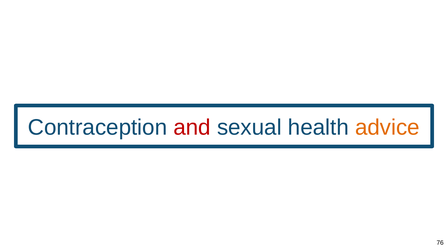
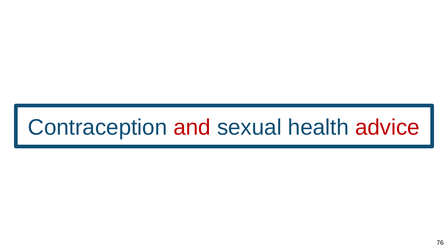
advice colour: orange -> red
